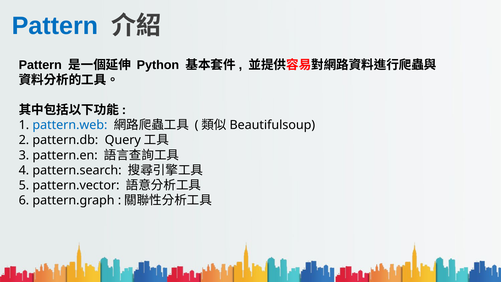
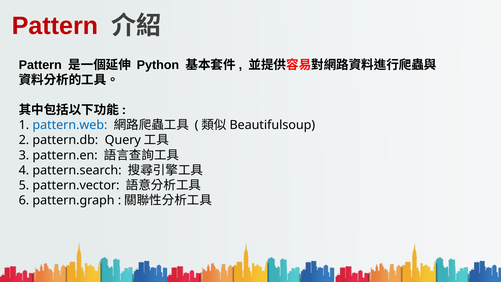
Pattern at (55, 26) colour: blue -> red
